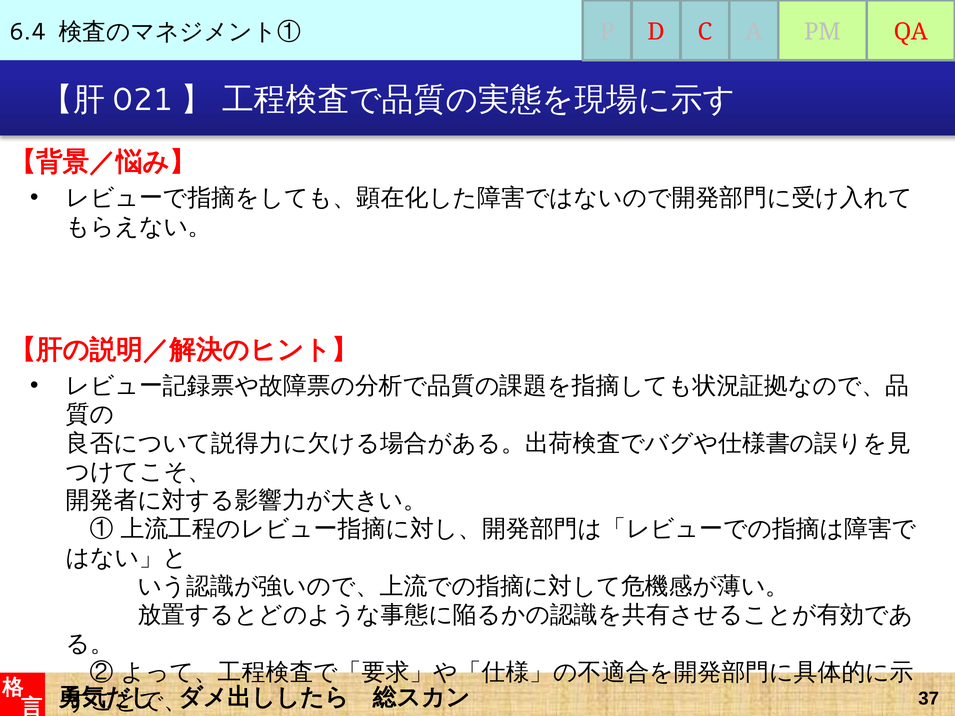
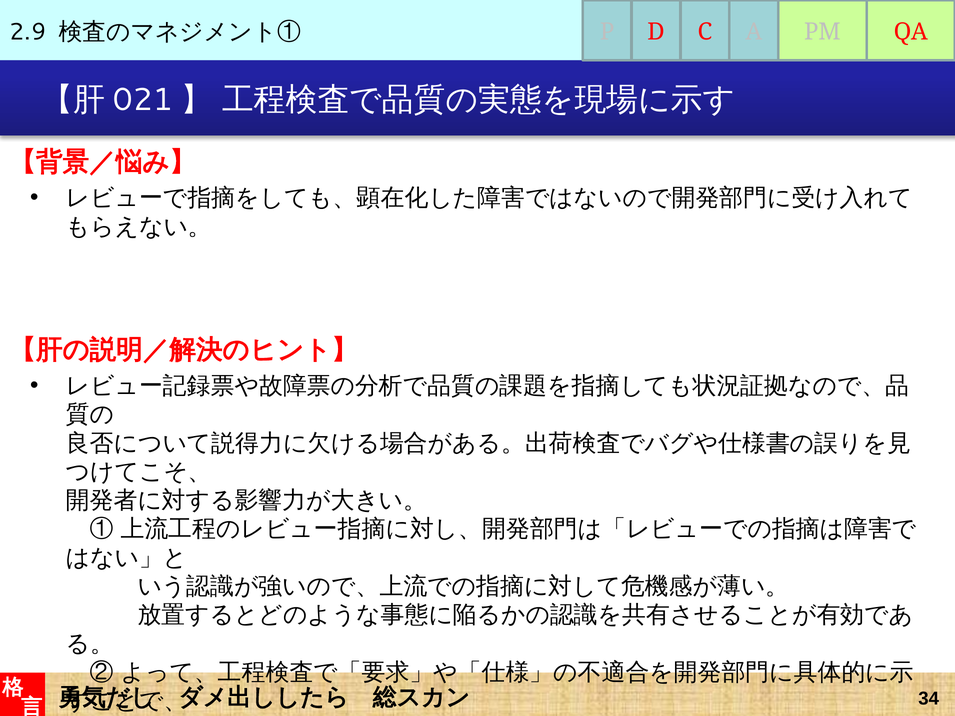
6.4: 6.4 -> 2.9
37: 37 -> 34
